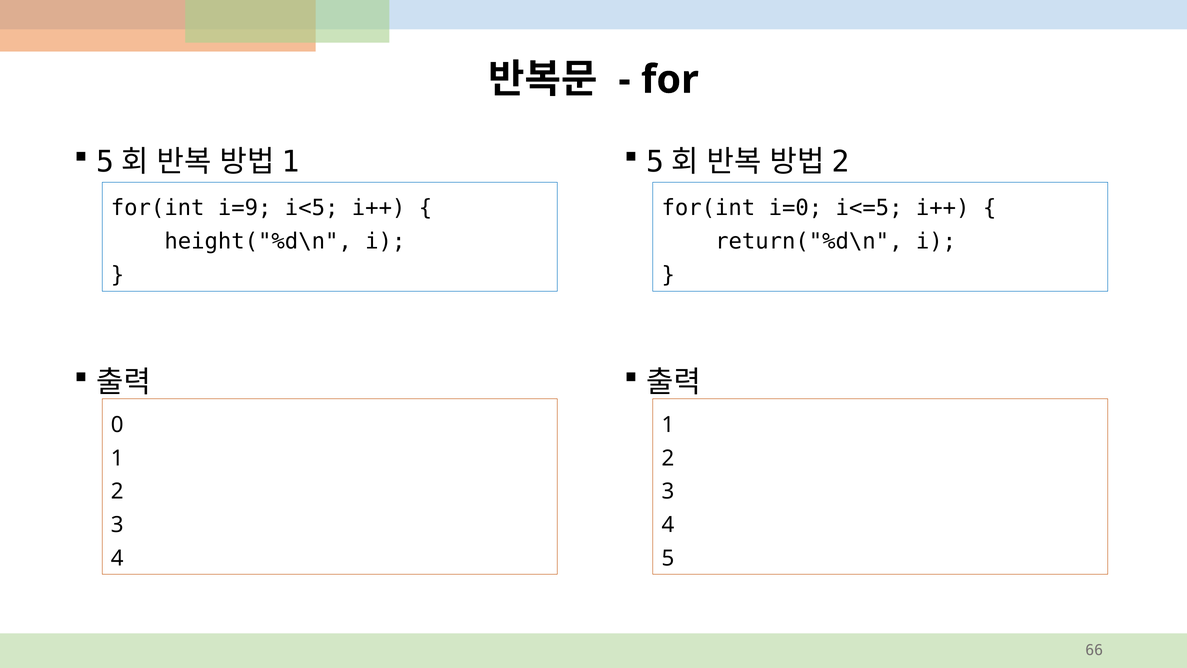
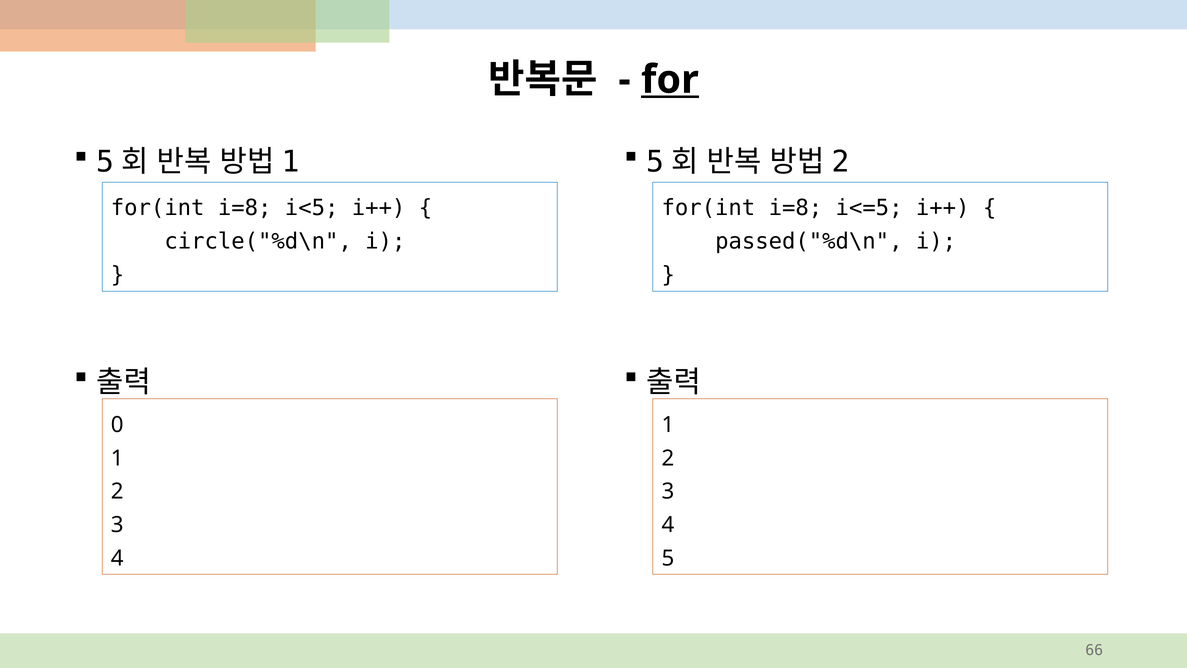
for underline: none -> present
i=9 at (245, 208): i=9 -> i=8
i=0 at (795, 208): i=0 -> i=8
height("%d\n: height("%d\n -> circle("%d\n
return("%d\n: return("%d\n -> passed("%d\n
